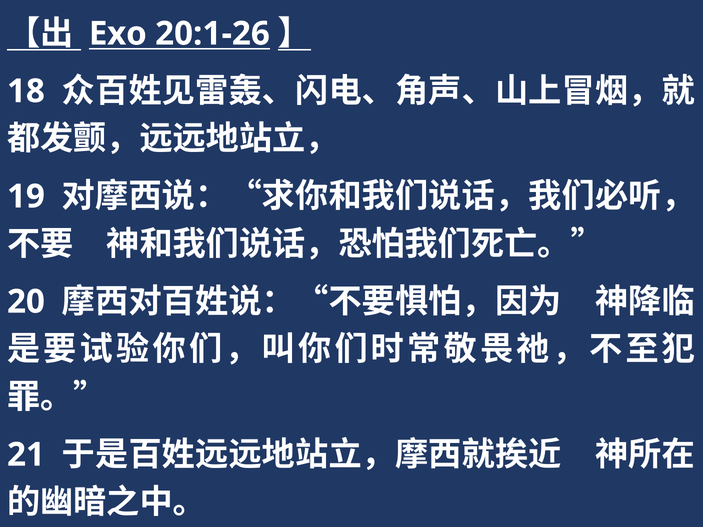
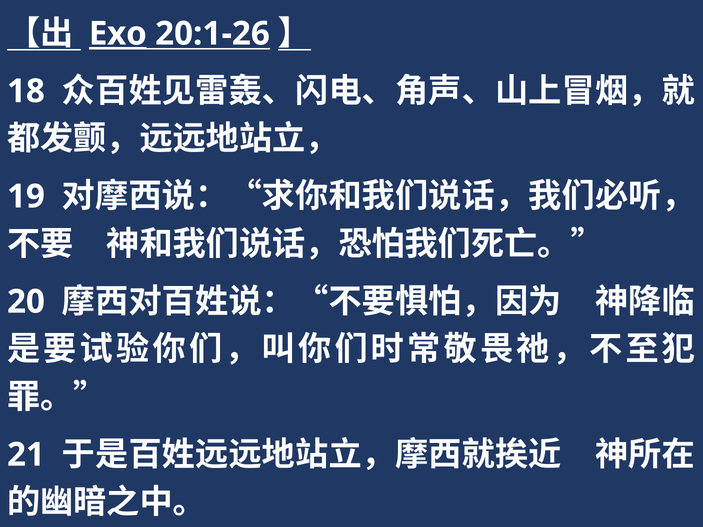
Exo underline: none -> present
